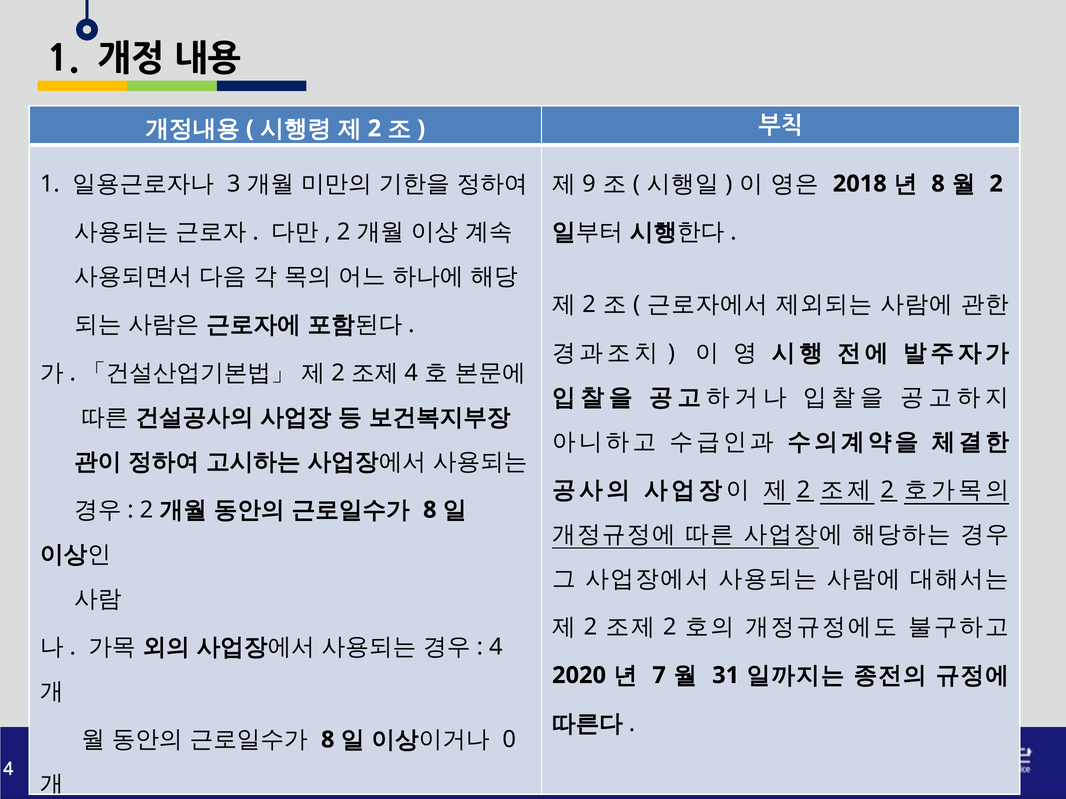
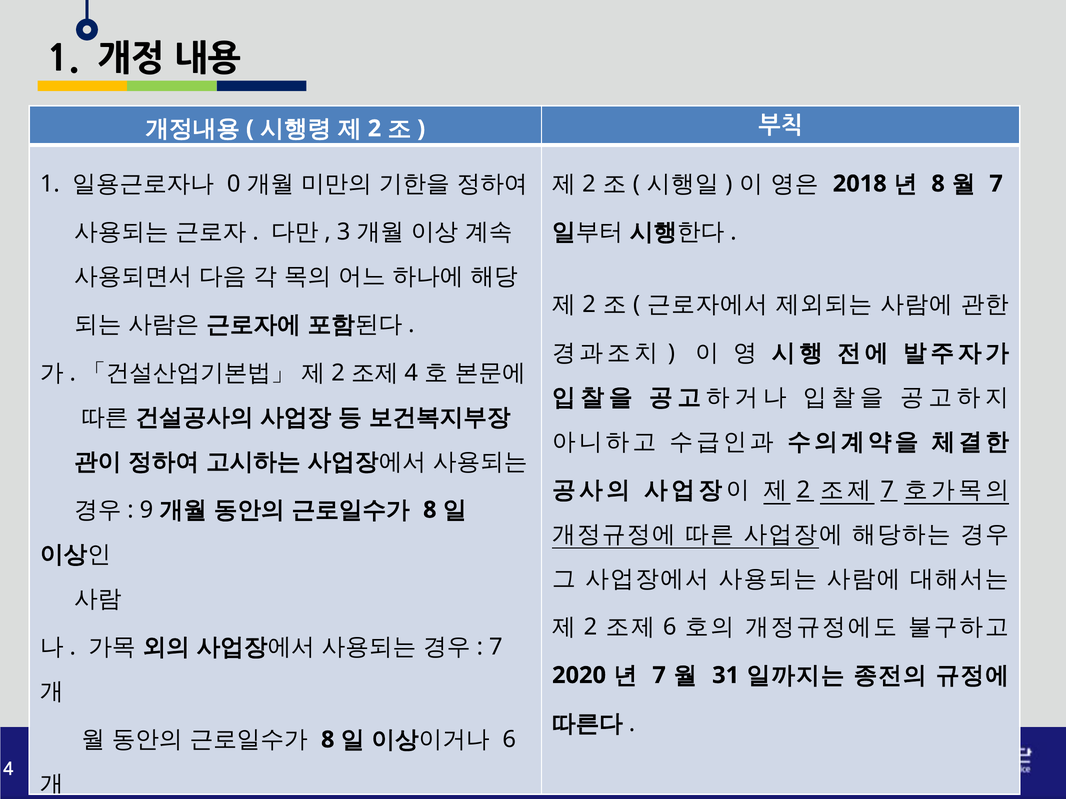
9 at (589, 184): 9 -> 2
2 at (996, 184): 2 -> 7
3: 3 -> 0
2 at (344, 232): 2 -> 3
2 at (887, 490): 2 -> 7
2 at (146, 510): 2 -> 9
2 at (670, 627): 2 -> 6
4 at (496, 647): 4 -> 7
0 at (509, 740): 0 -> 6
